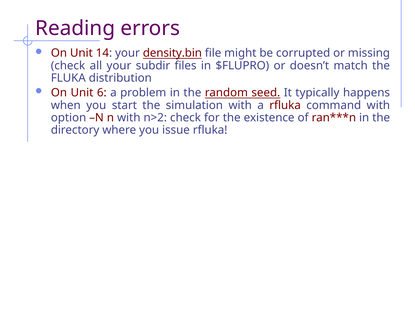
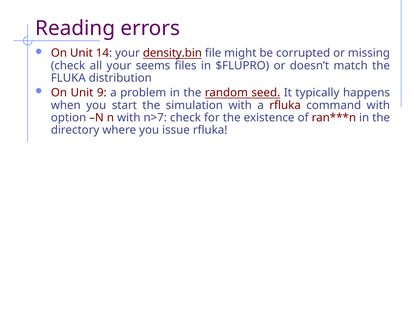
subdir: subdir -> seems
6: 6 -> 9
n>2: n>2 -> n>7
